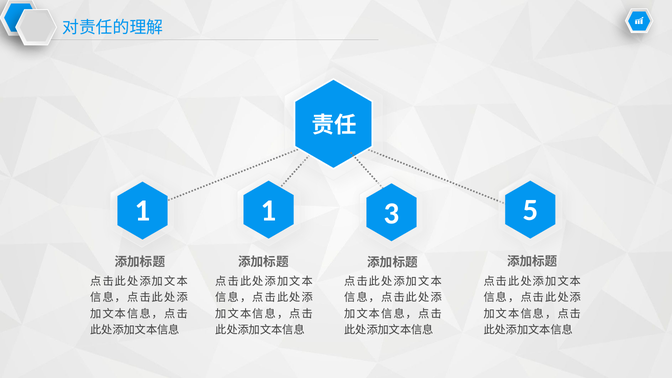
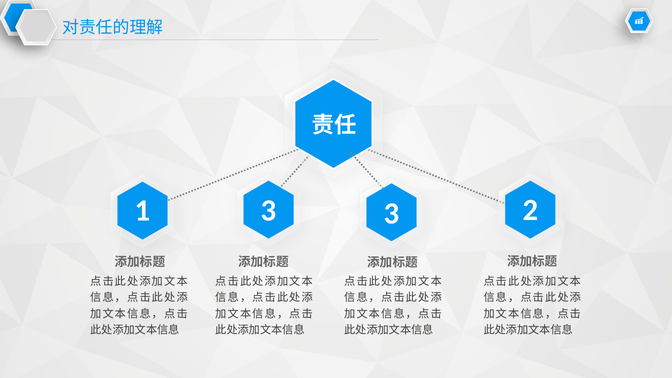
1 1: 1 -> 3
5: 5 -> 2
